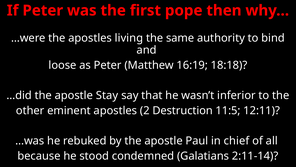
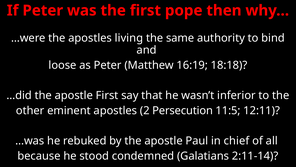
apostle Stay: Stay -> First
Destruction: Destruction -> Persecution
